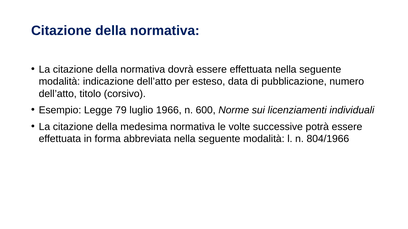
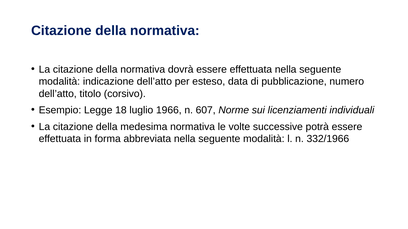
79: 79 -> 18
600: 600 -> 607
804/1966: 804/1966 -> 332/1966
